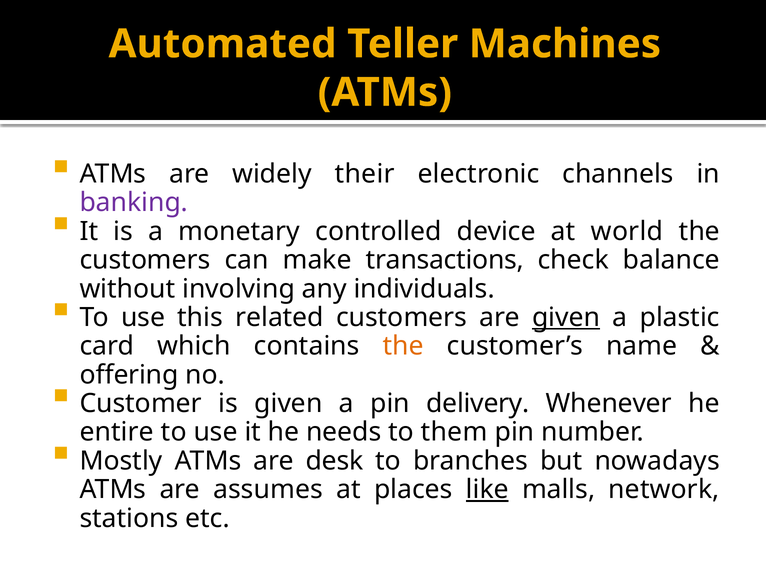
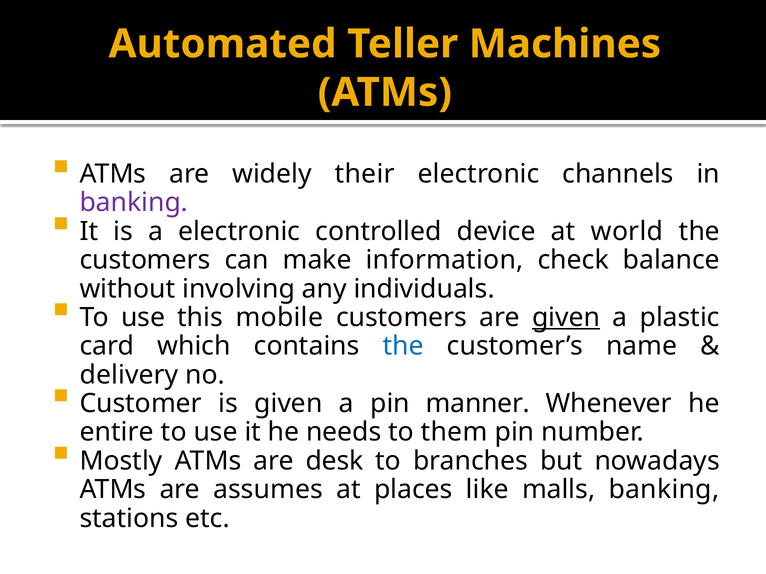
a monetary: monetary -> electronic
transactions: transactions -> information
related: related -> mobile
the at (403, 346) colour: orange -> blue
offering: offering -> delivery
delivery: delivery -> manner
like underline: present -> none
malls network: network -> banking
